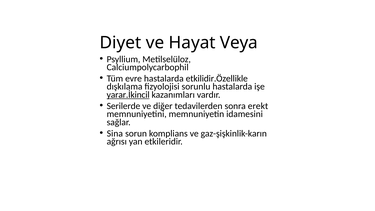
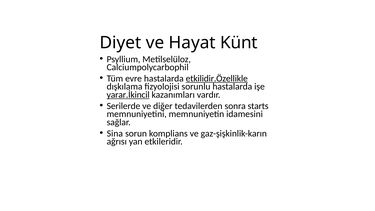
Veya: Veya -> Künt
etkilidir.Özellikle underline: none -> present
erekt: erekt -> starts
